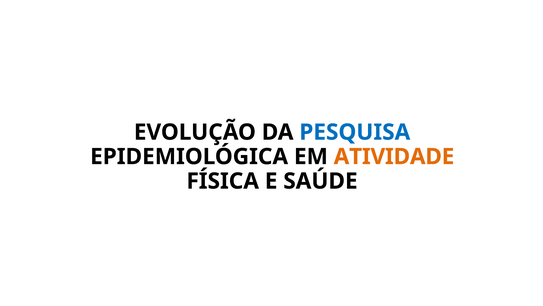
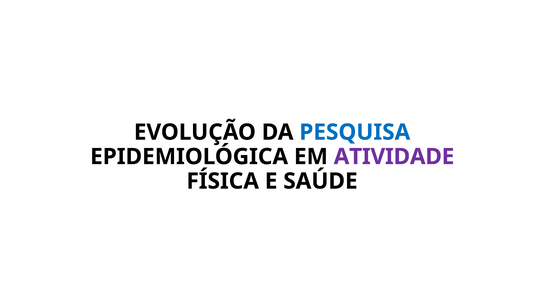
ATIVIDADE colour: orange -> purple
